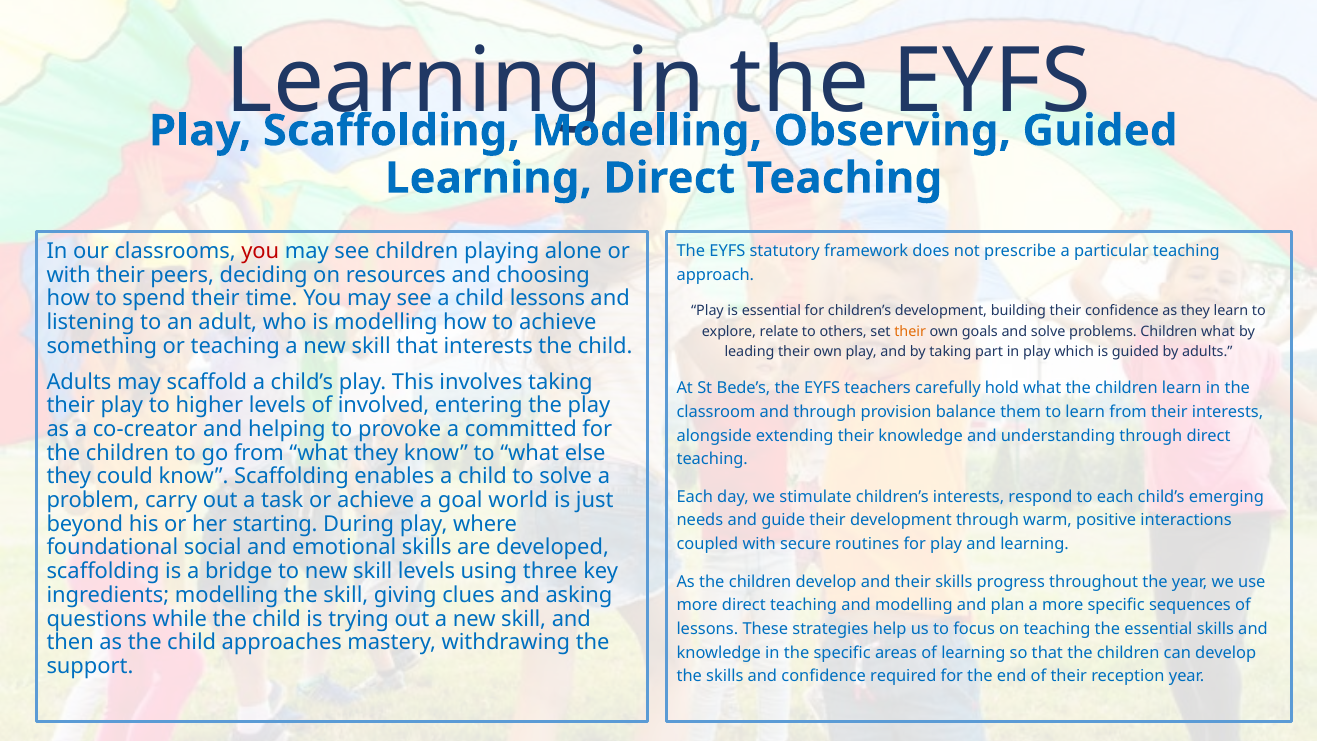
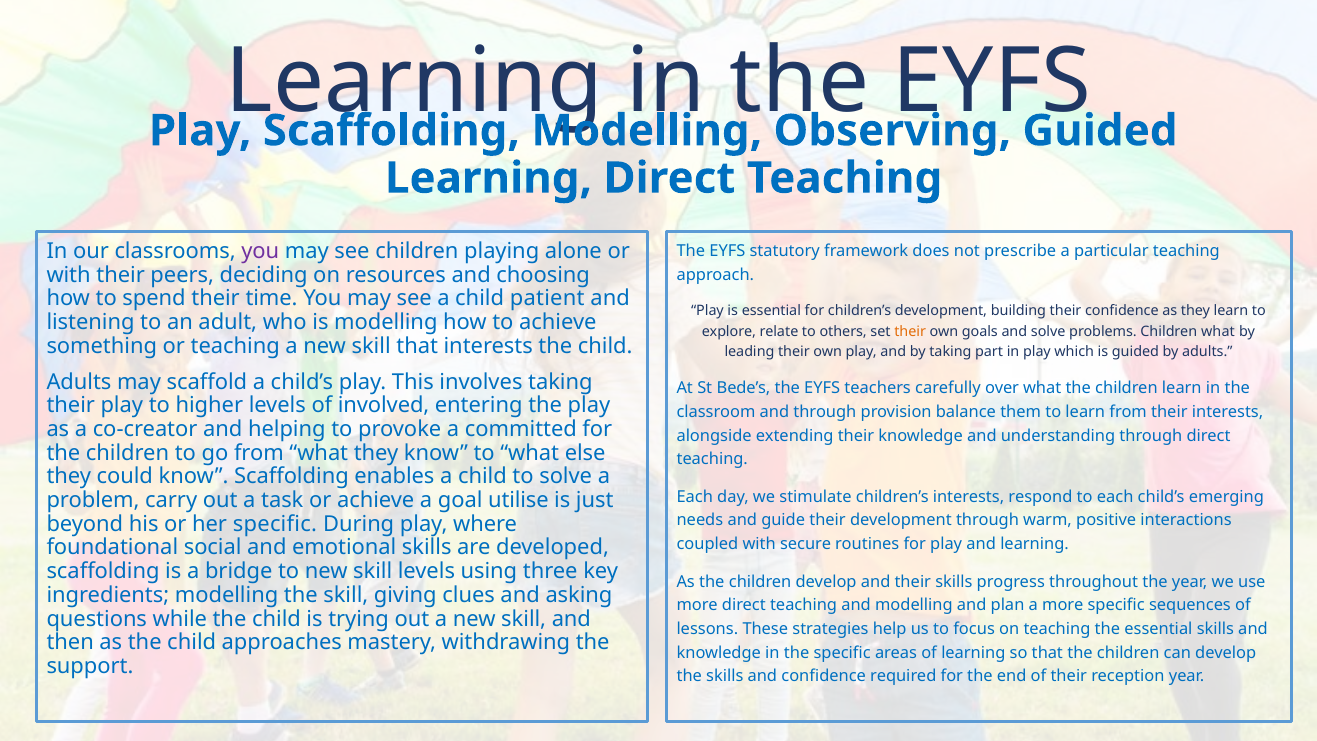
you at (260, 251) colour: red -> purple
child lessons: lessons -> patient
hold: hold -> over
world: world -> utilise
her starting: starting -> specific
